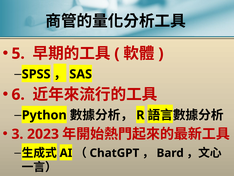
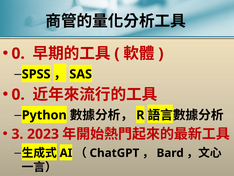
5 at (18, 53): 5 -> 0
6 at (18, 94): 6 -> 0
